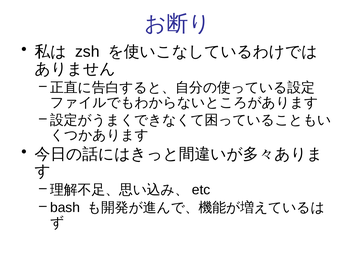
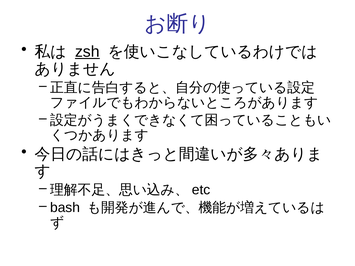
zsh underline: none -> present
